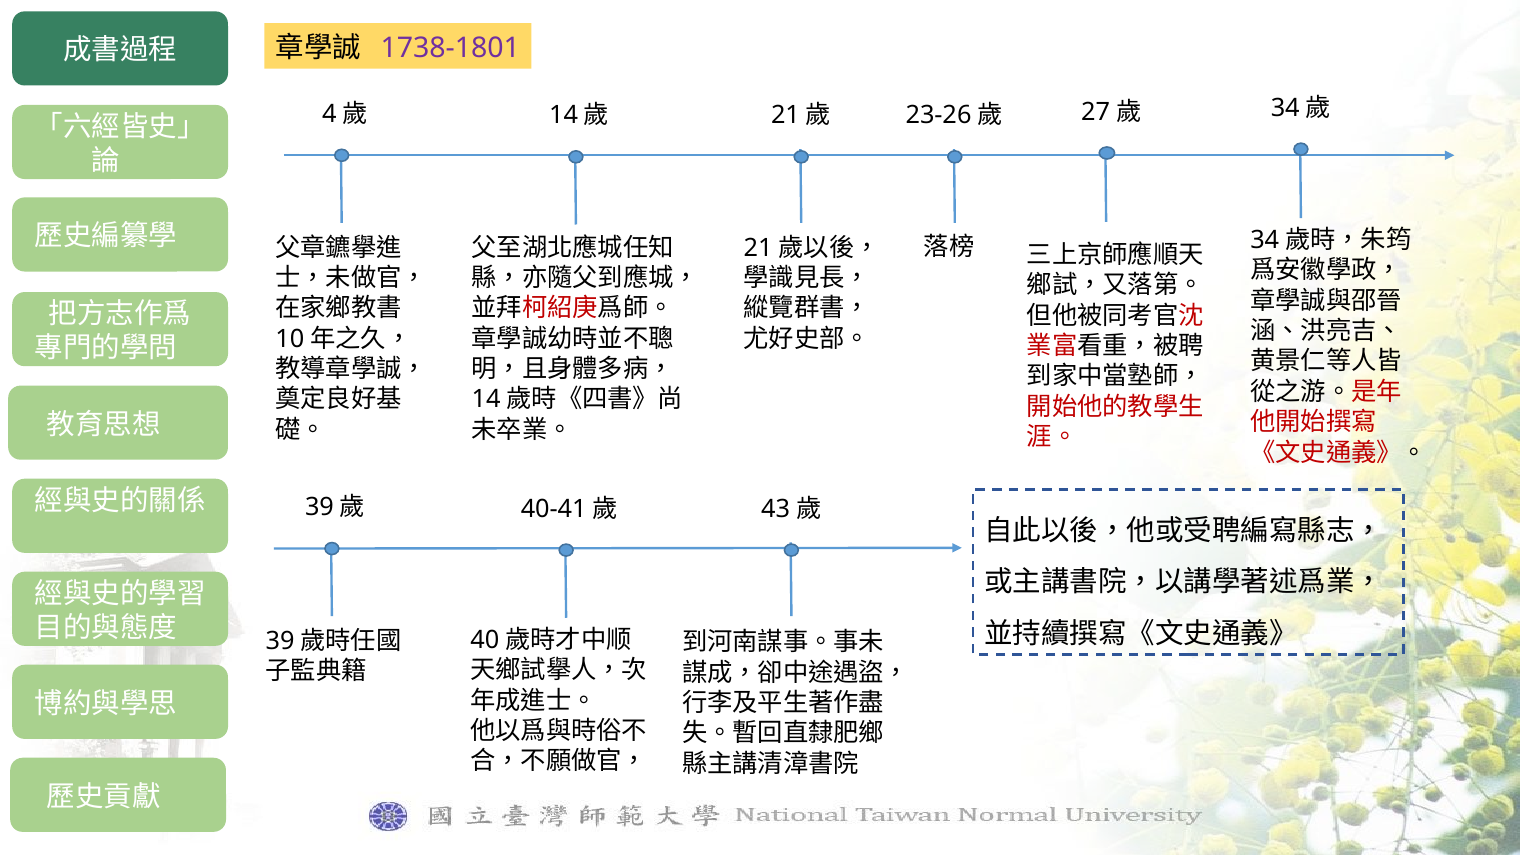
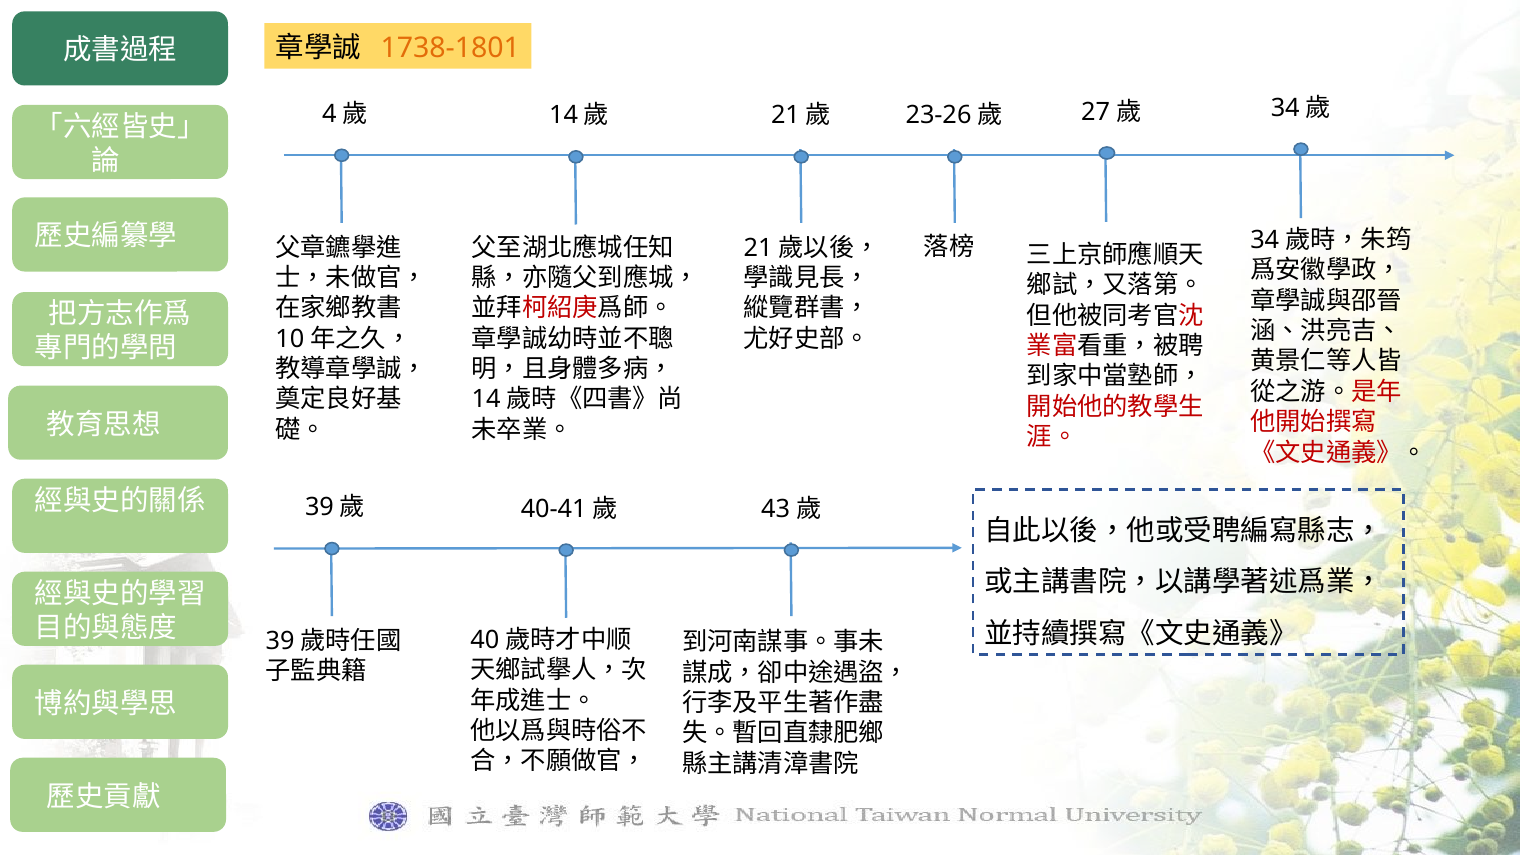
1738-1801 colour: purple -> orange
